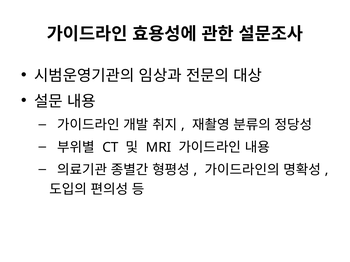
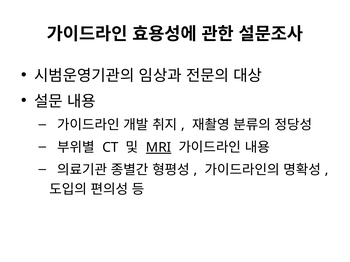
MRI underline: none -> present
